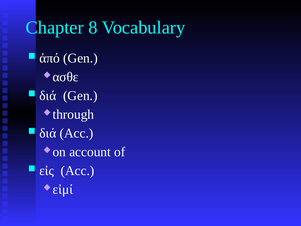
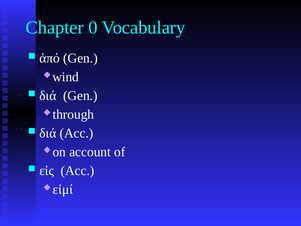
8: 8 -> 0
ασθε: ασθε -> wind
